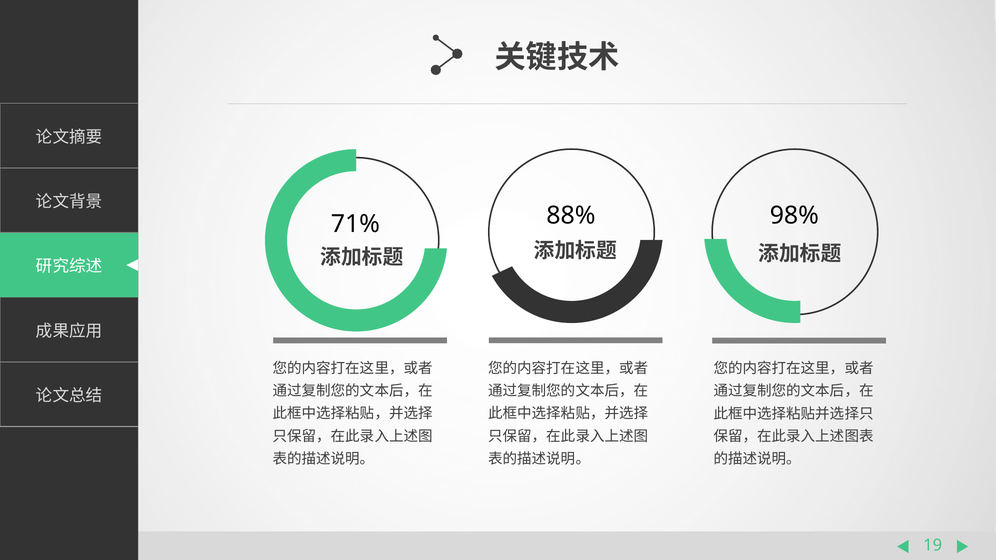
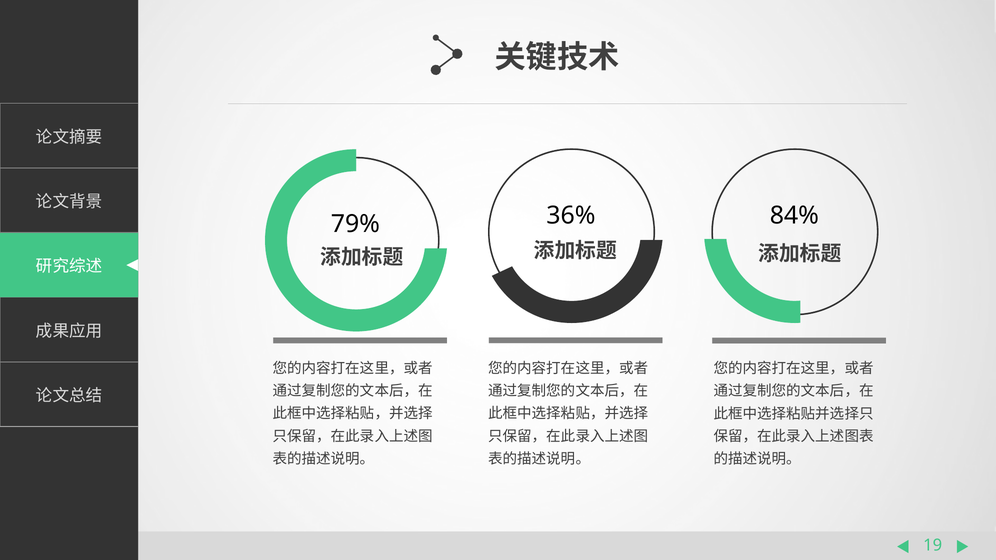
88%: 88% -> 36%
98%: 98% -> 84%
71%: 71% -> 79%
